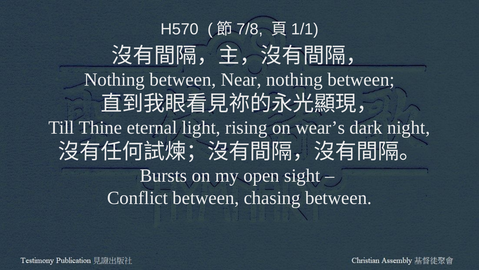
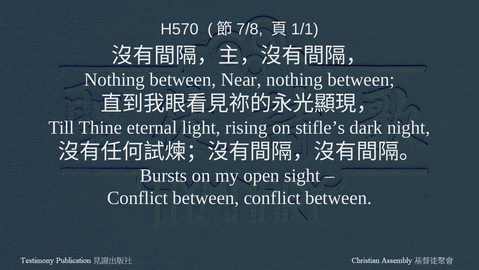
wear’s: wear’s -> stifle’s
between chasing: chasing -> conflict
